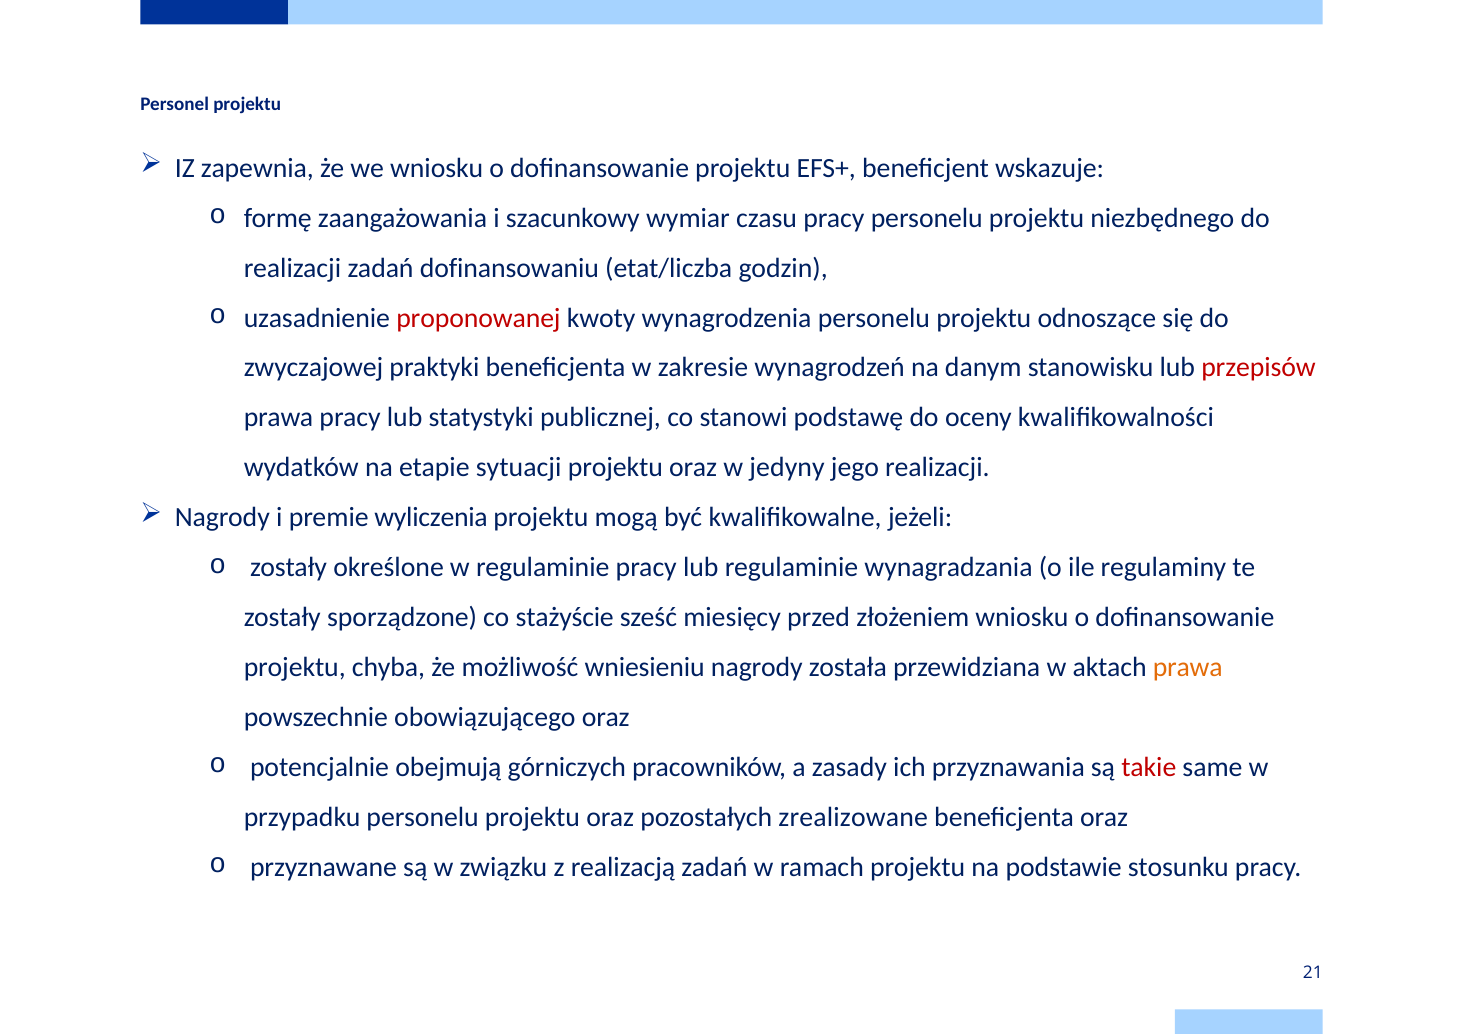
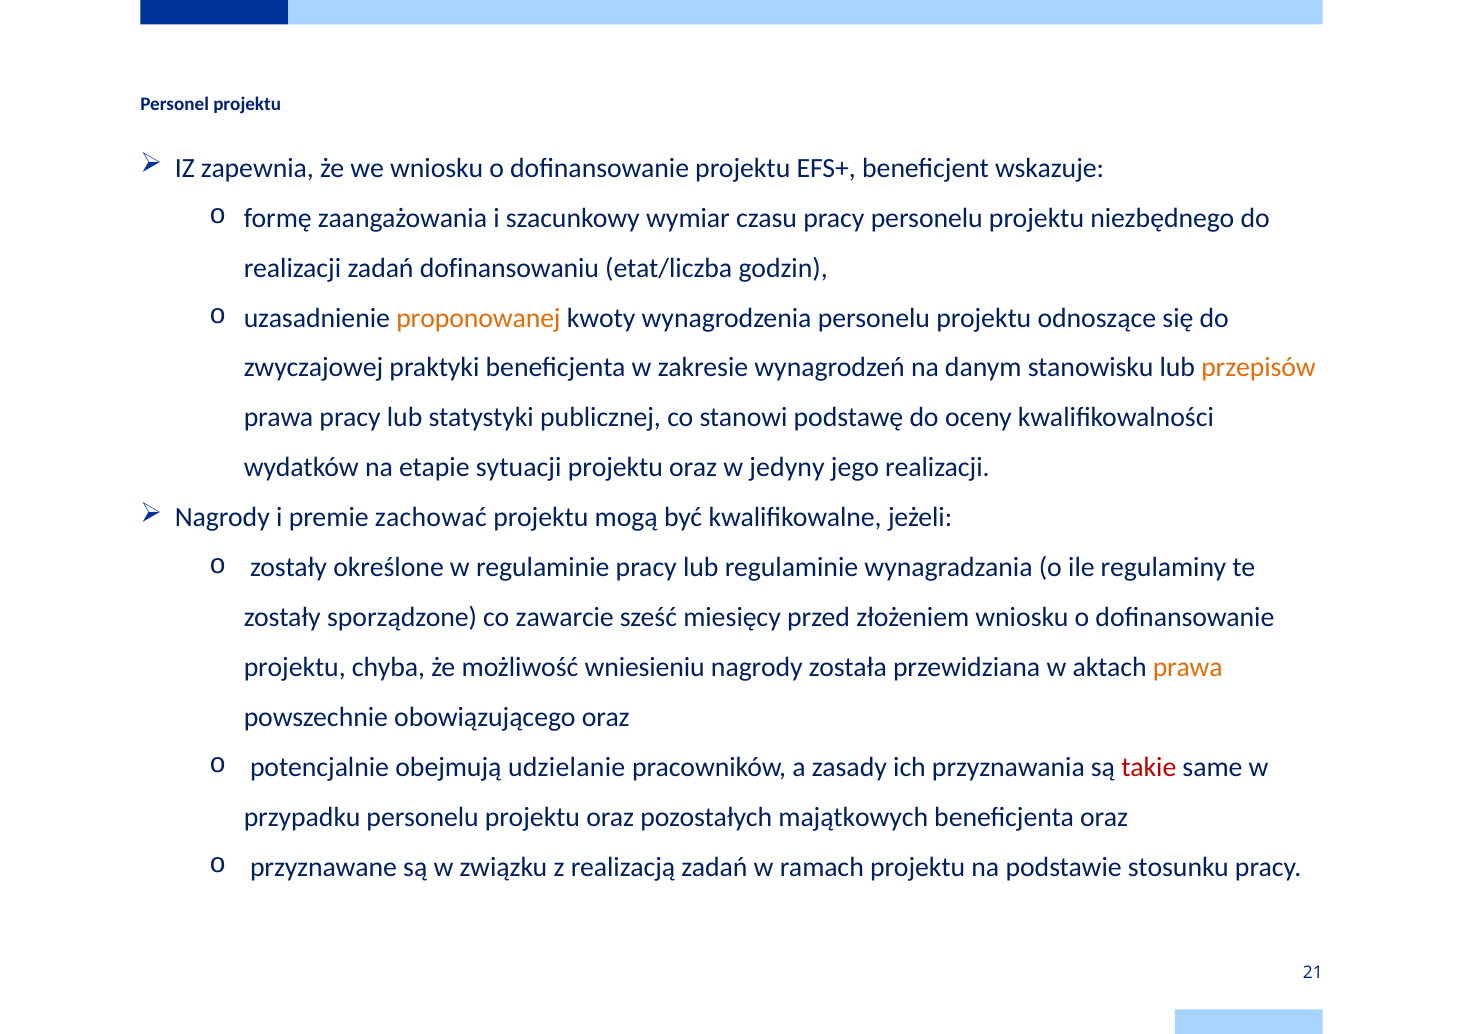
proponowanej colour: red -> orange
przepisów colour: red -> orange
wyliczenia: wyliczenia -> zachować
stażyście: stażyście -> zawarcie
górniczych: górniczych -> udzielanie
zrealizowane: zrealizowane -> majątkowych
